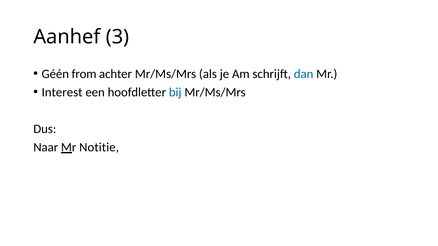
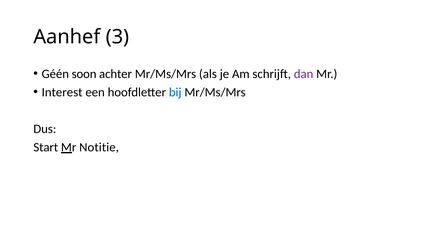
from: from -> soon
dan colour: blue -> purple
Naar: Naar -> Start
